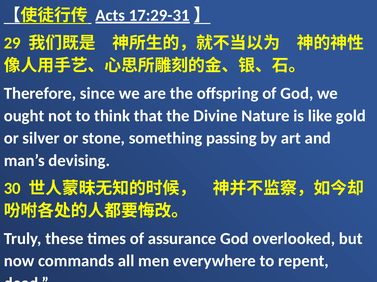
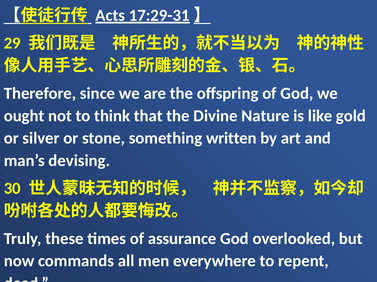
passing: passing -> written
